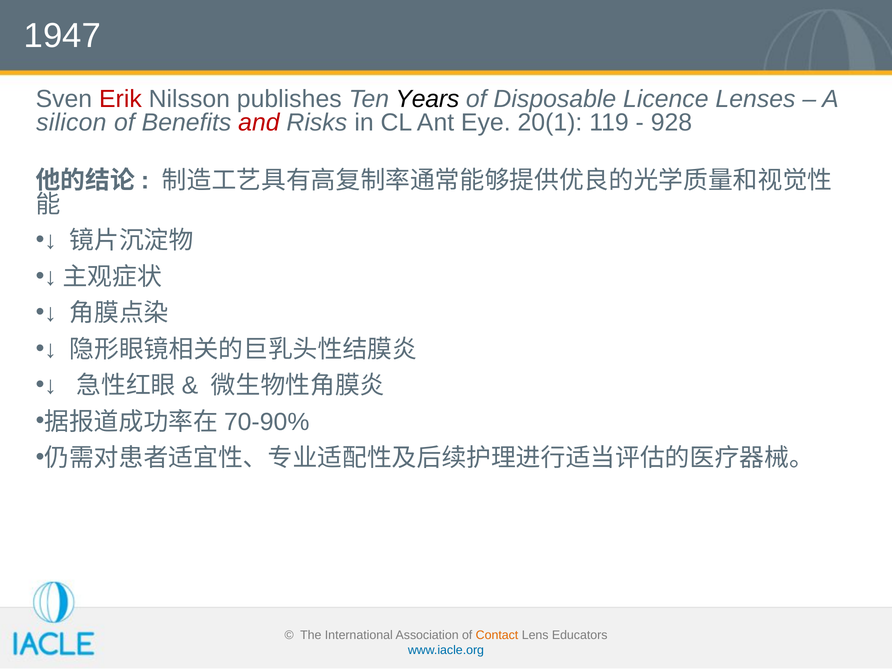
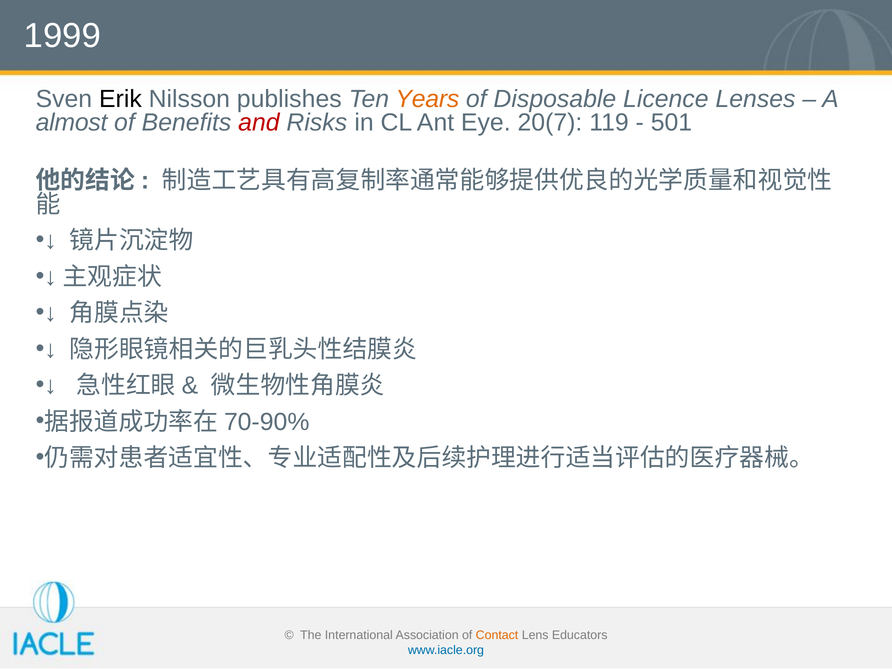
1947: 1947 -> 1999
Erik colour: red -> black
Years colour: black -> orange
silicon: silicon -> almost
20(1: 20(1 -> 20(7
928: 928 -> 501
